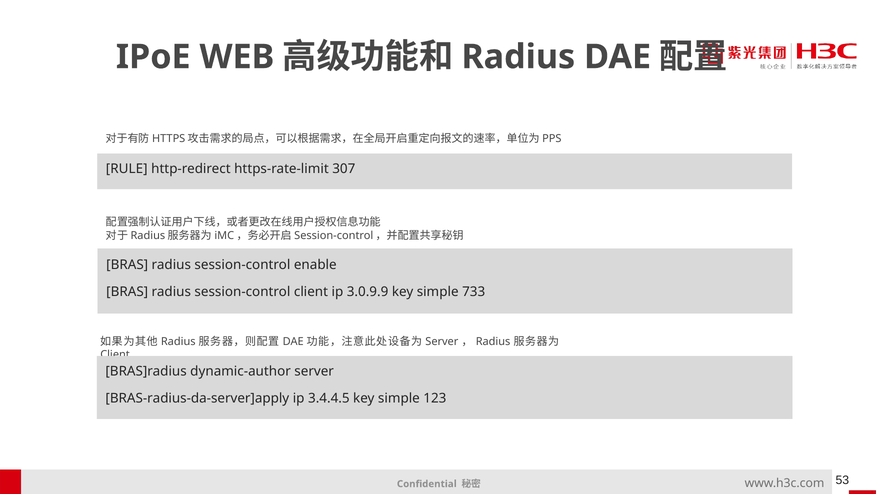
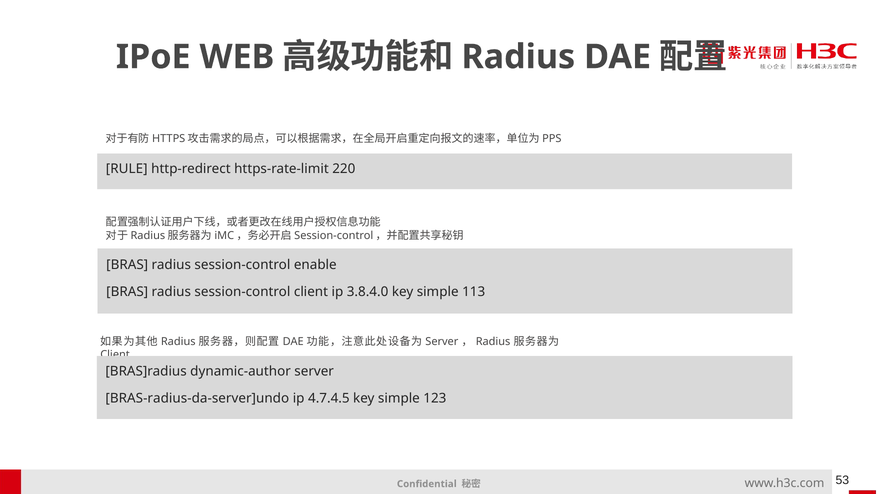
307: 307 -> 220
3.0.9.9: 3.0.9.9 -> 3.8.4.0
733: 733 -> 113
BRAS-radius-da-server]apply: BRAS-radius-da-server]apply -> BRAS-radius-da-server]undo
3.4.4.5: 3.4.4.5 -> 4.7.4.5
